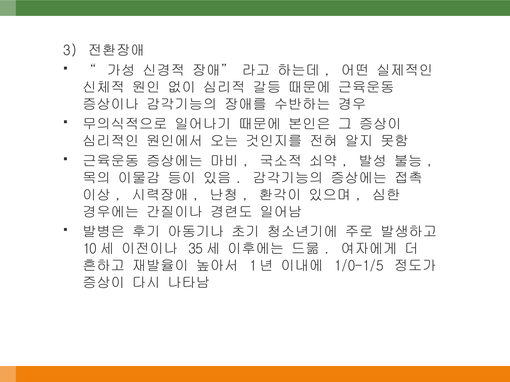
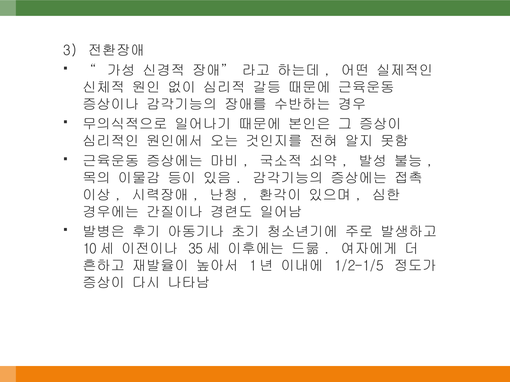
1/0-1/5: 1/0-1/5 -> 1/2-1/5
